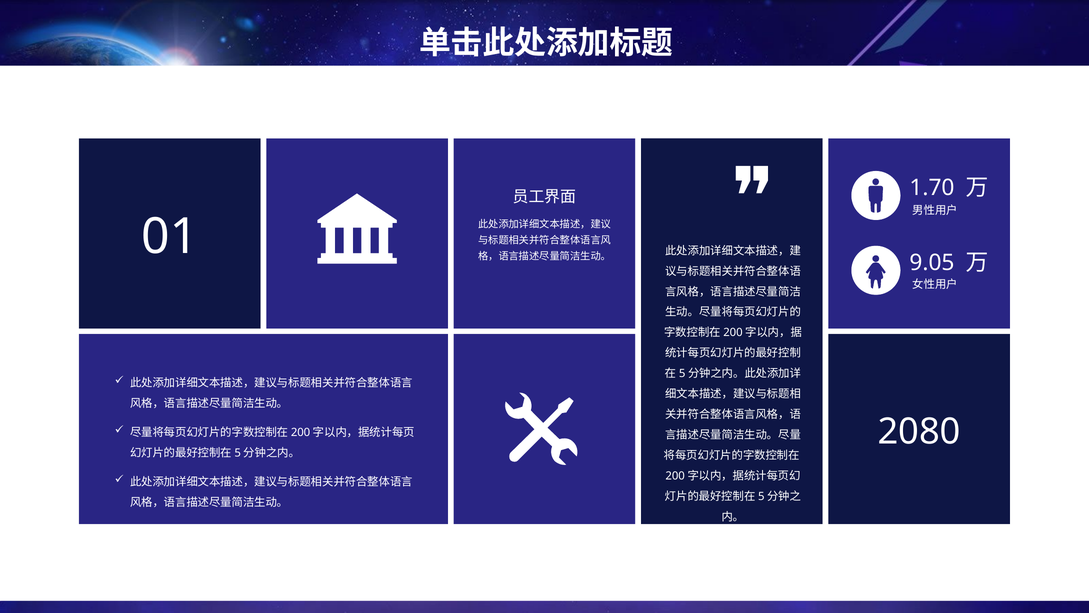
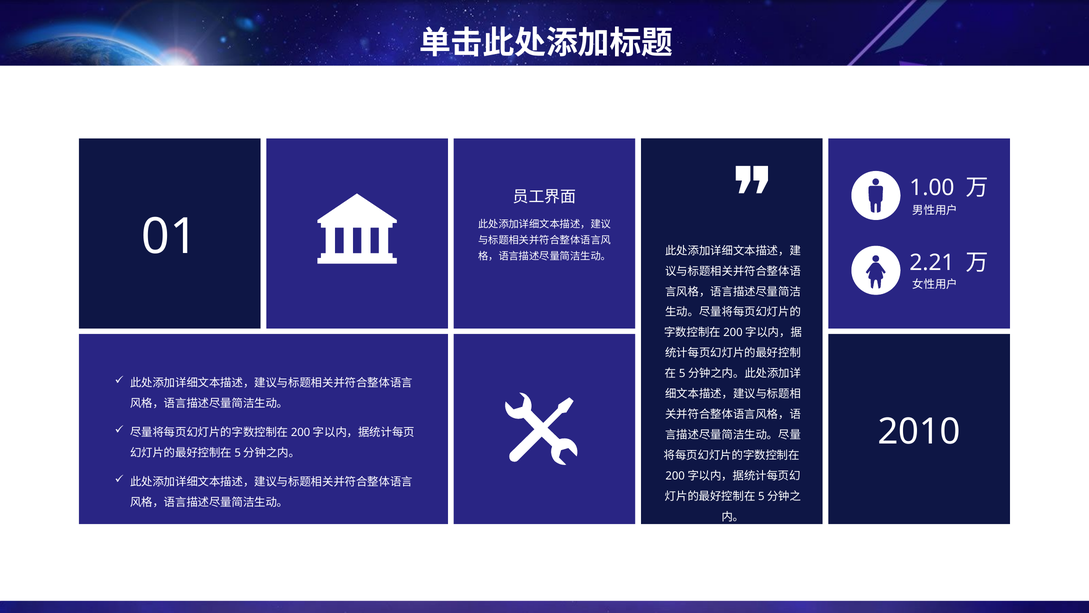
1.70: 1.70 -> 1.00
9.05: 9.05 -> 2.21
2080: 2080 -> 2010
